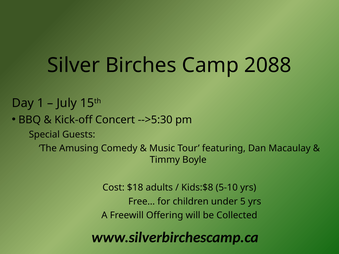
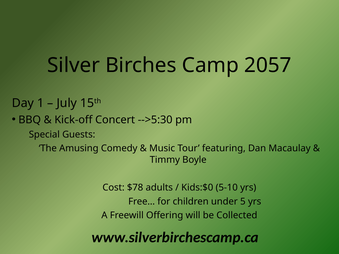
2088: 2088 -> 2057
$18: $18 -> $78
Kids:$8: Kids:$8 -> Kids:$0
